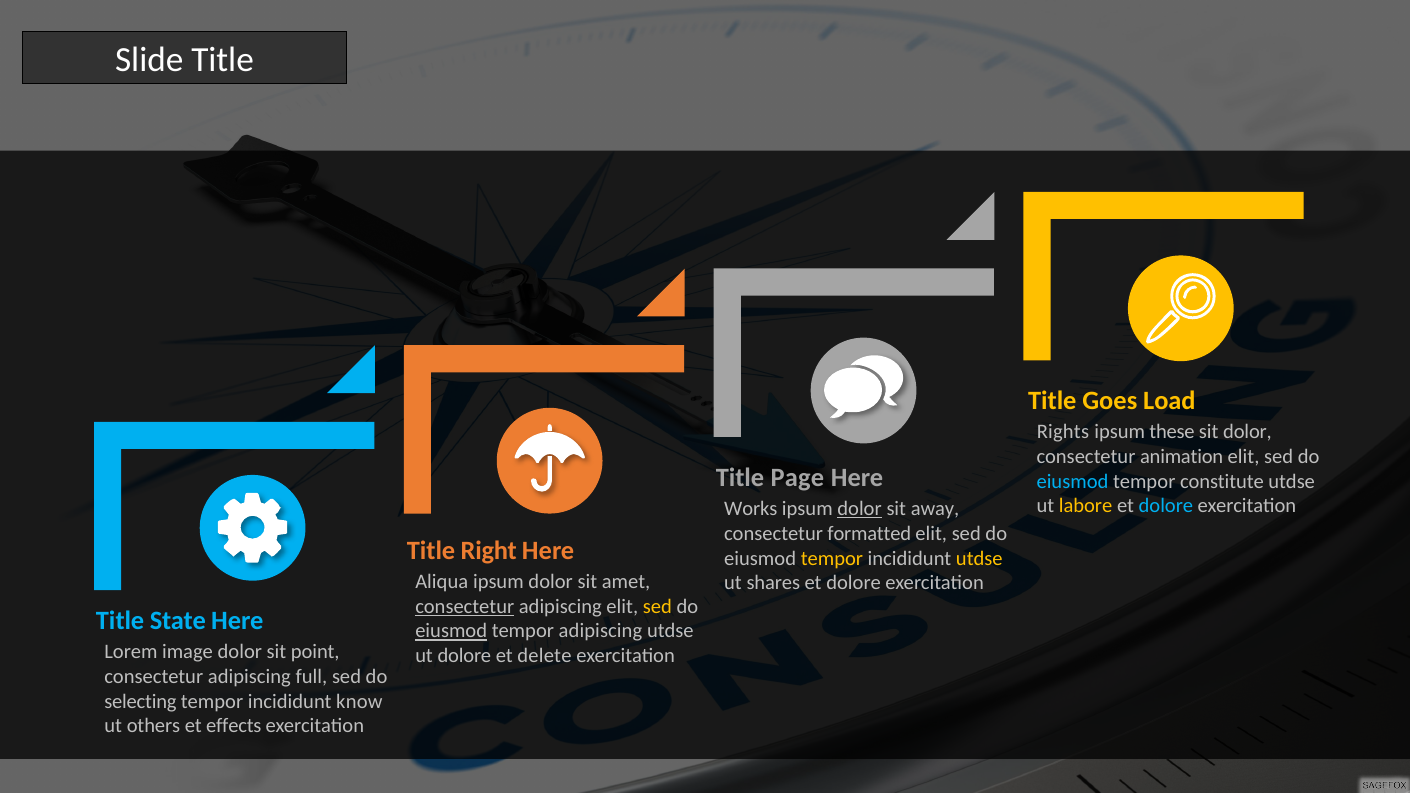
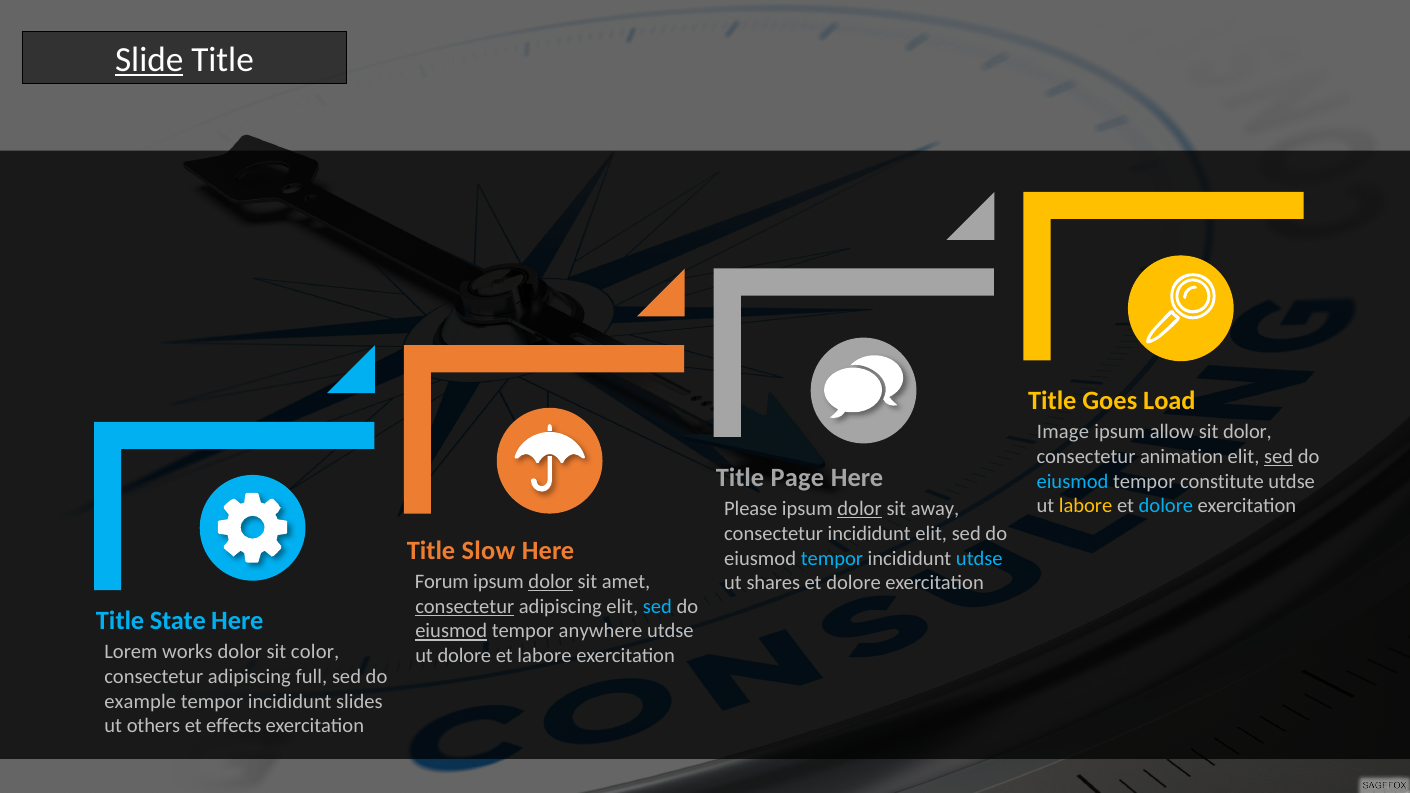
Slide underline: none -> present
Rights: Rights -> Image
these: these -> allow
sed at (1279, 457) underline: none -> present
Works: Works -> Please
consectetur formatted: formatted -> incididunt
Right: Right -> Slow
tempor at (832, 558) colour: yellow -> light blue
utdse at (979, 558) colour: yellow -> light blue
Aliqua: Aliqua -> Forum
dolor at (551, 582) underline: none -> present
sed at (657, 607) colour: yellow -> light blue
tempor adipiscing: adipiscing -> anywhere
image: image -> works
point: point -> color
et delete: delete -> labore
selecting: selecting -> example
know: know -> slides
